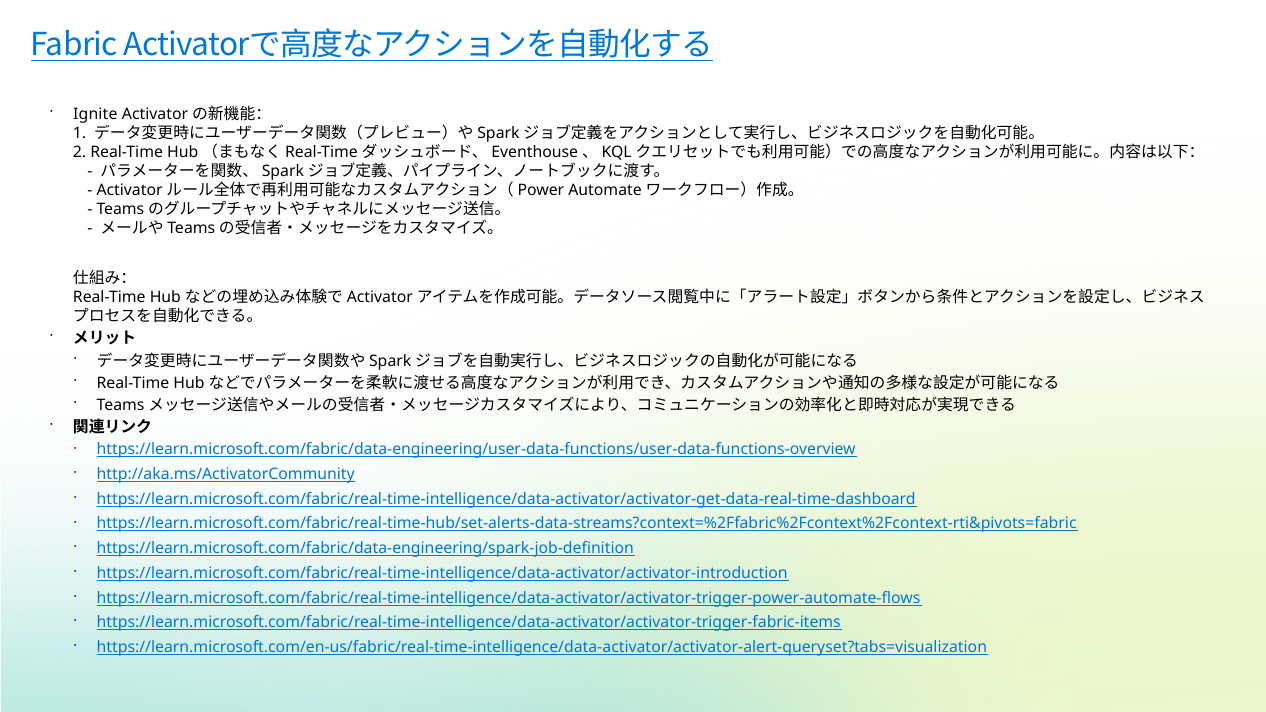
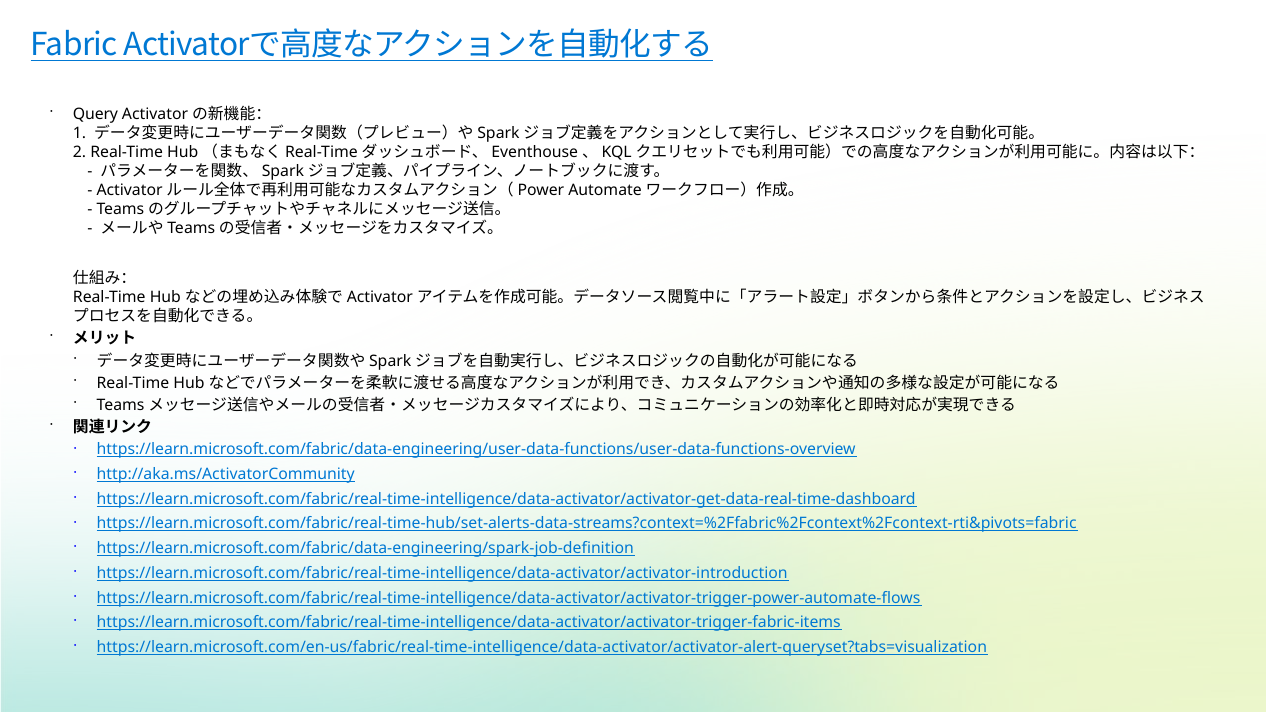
Ignite: Ignite -> Query
